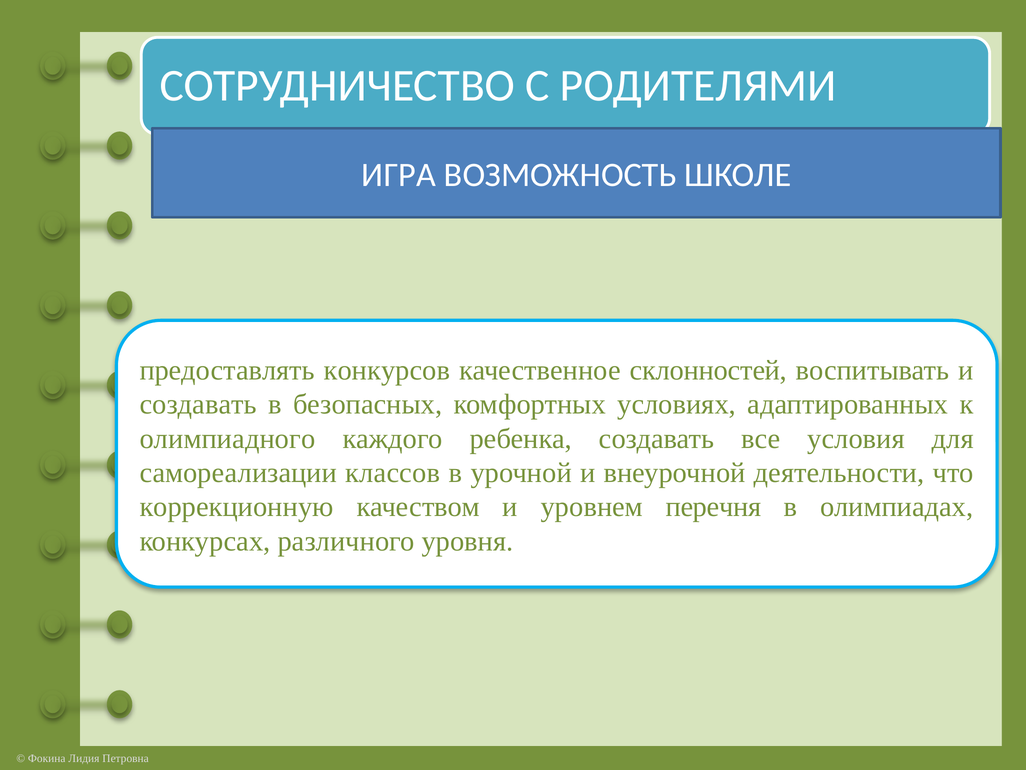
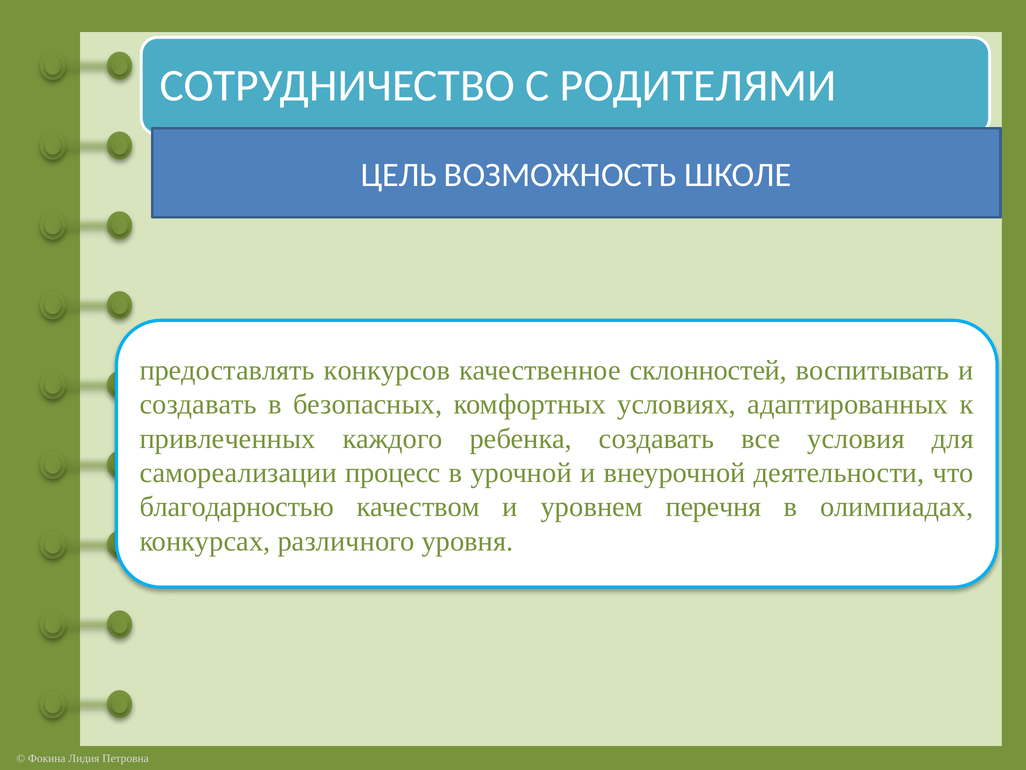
ИГРА: ИГРА -> ЦЕЛЬ
олимпиадного: олимпиадного -> привлеченных
классов: классов -> процесс
коррекционную: коррекционную -> благодарностью
